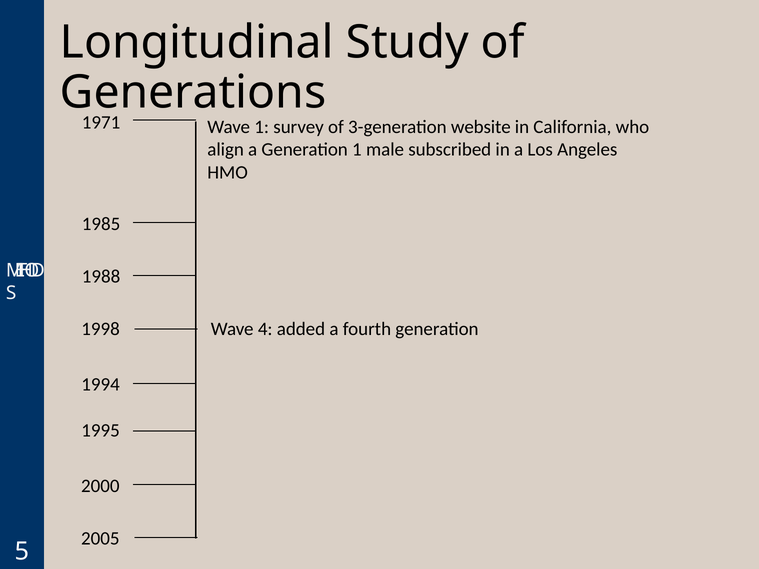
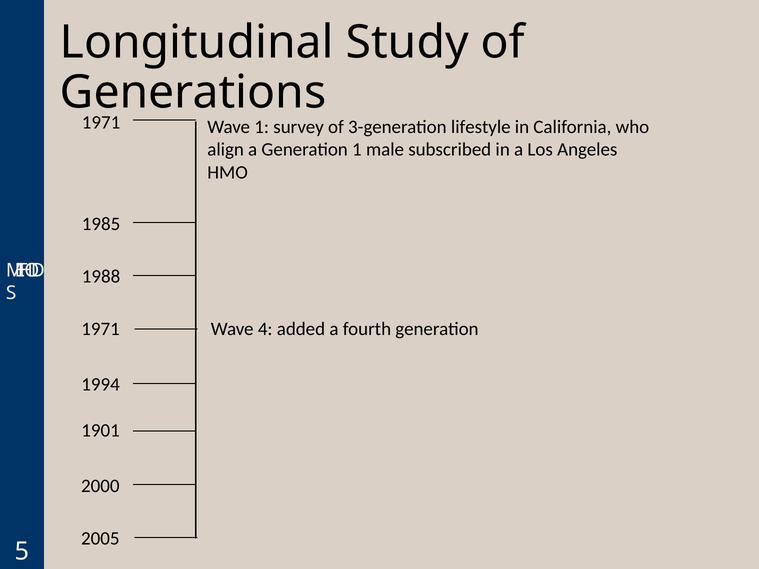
website: website -> lifestyle
1998 at (101, 329): 1998 -> 1971
1995: 1995 -> 1901
